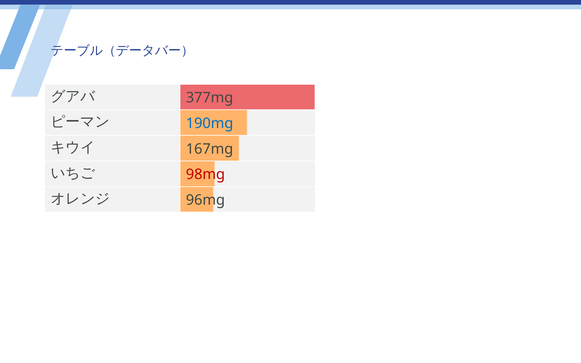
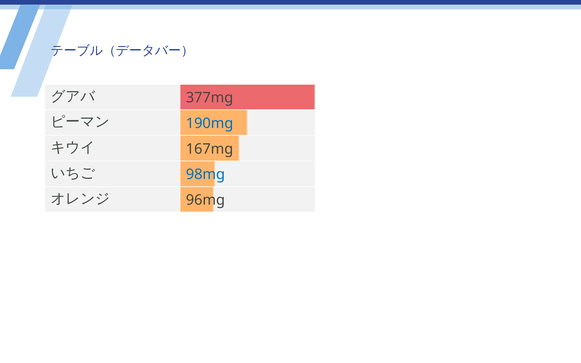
98mg colour: red -> blue
